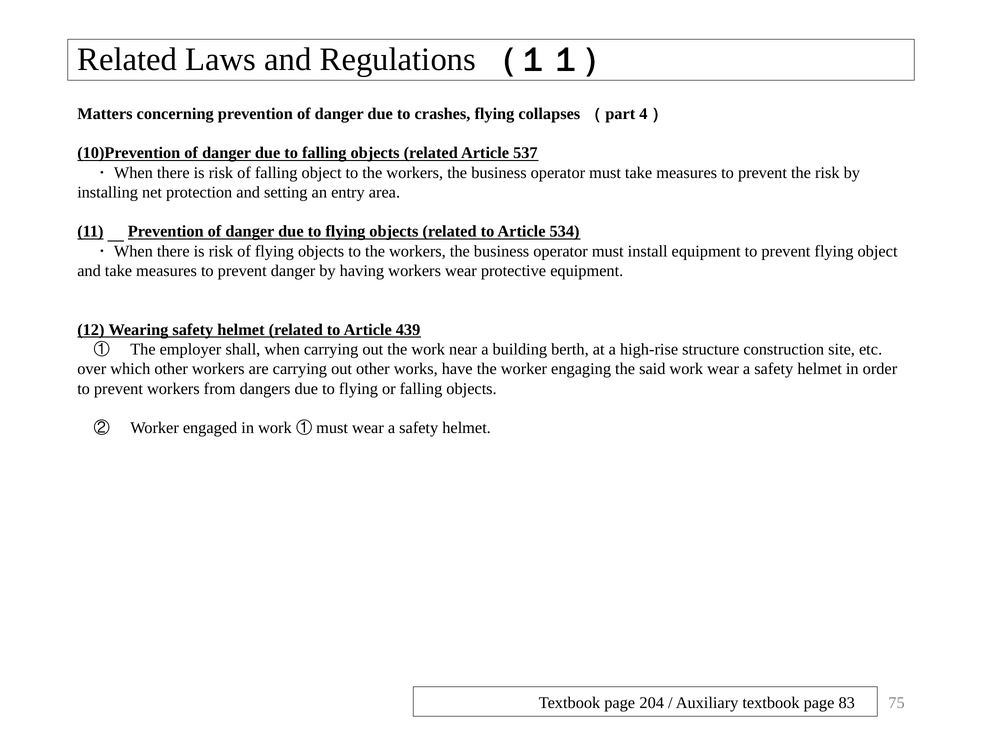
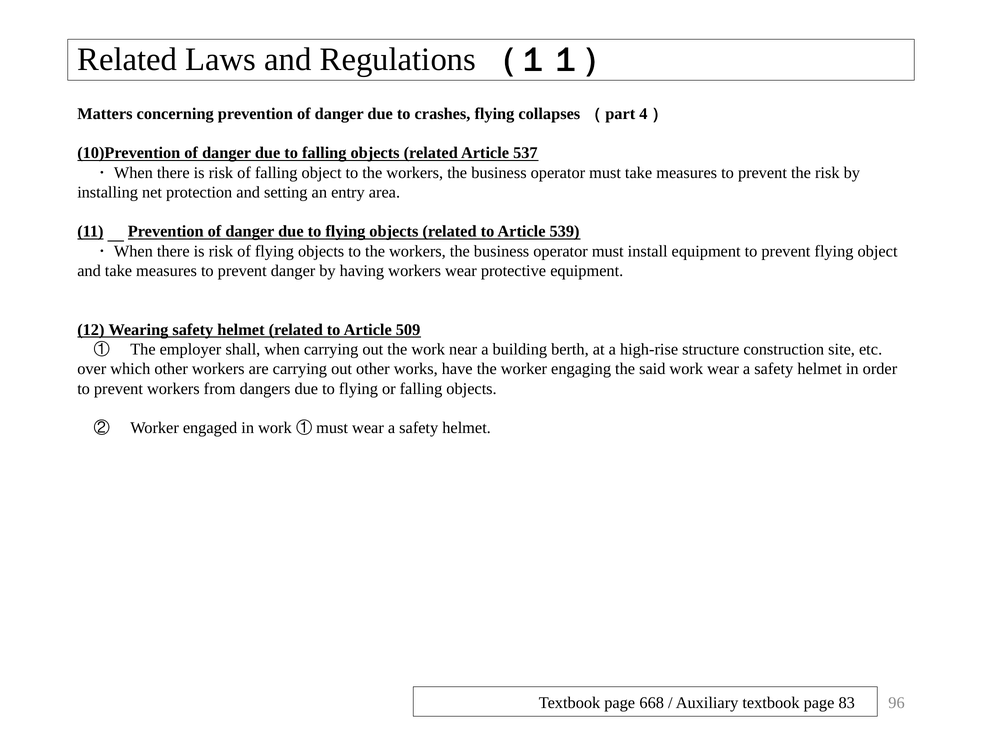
534: 534 -> 539
439: 439 -> 509
204: 204 -> 668
75: 75 -> 96
